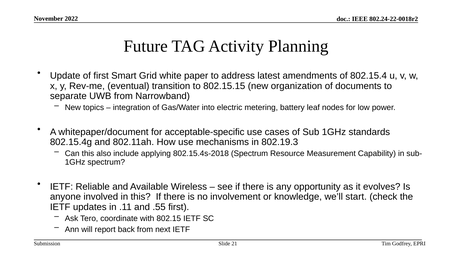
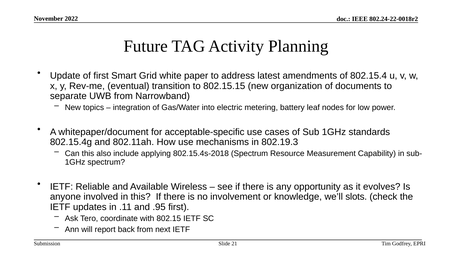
start: start -> slots
.55: .55 -> .95
